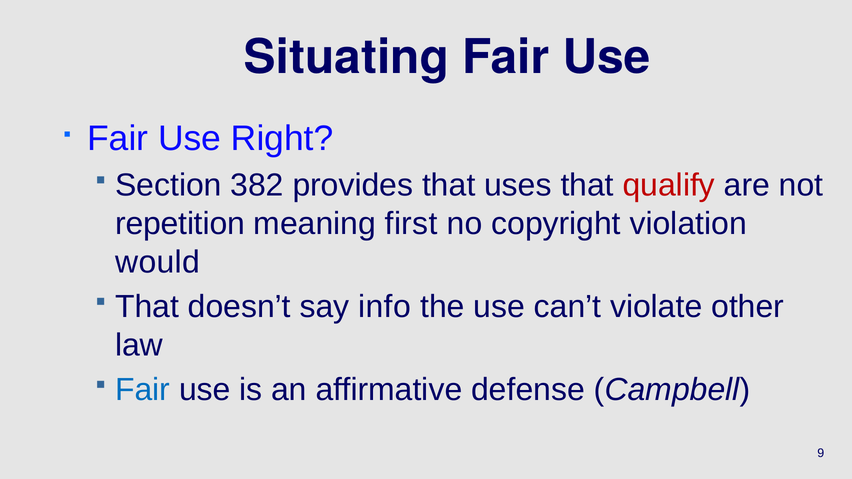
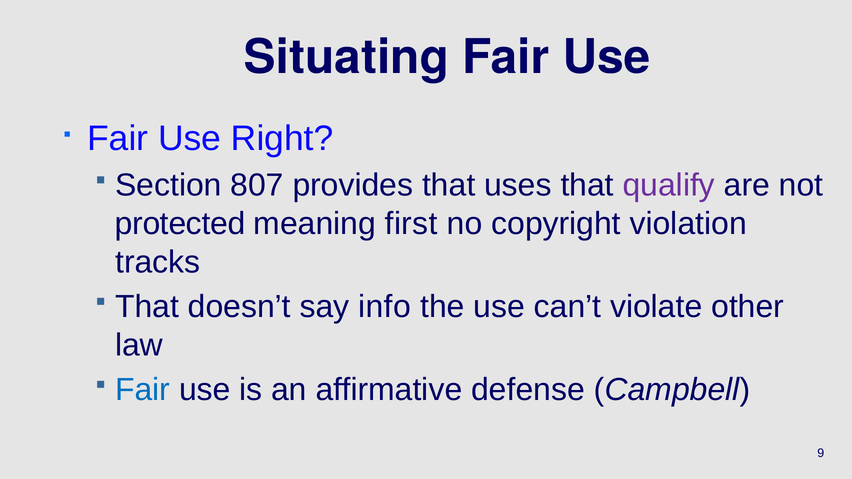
382: 382 -> 807
qualify colour: red -> purple
repetition: repetition -> protected
would: would -> tracks
